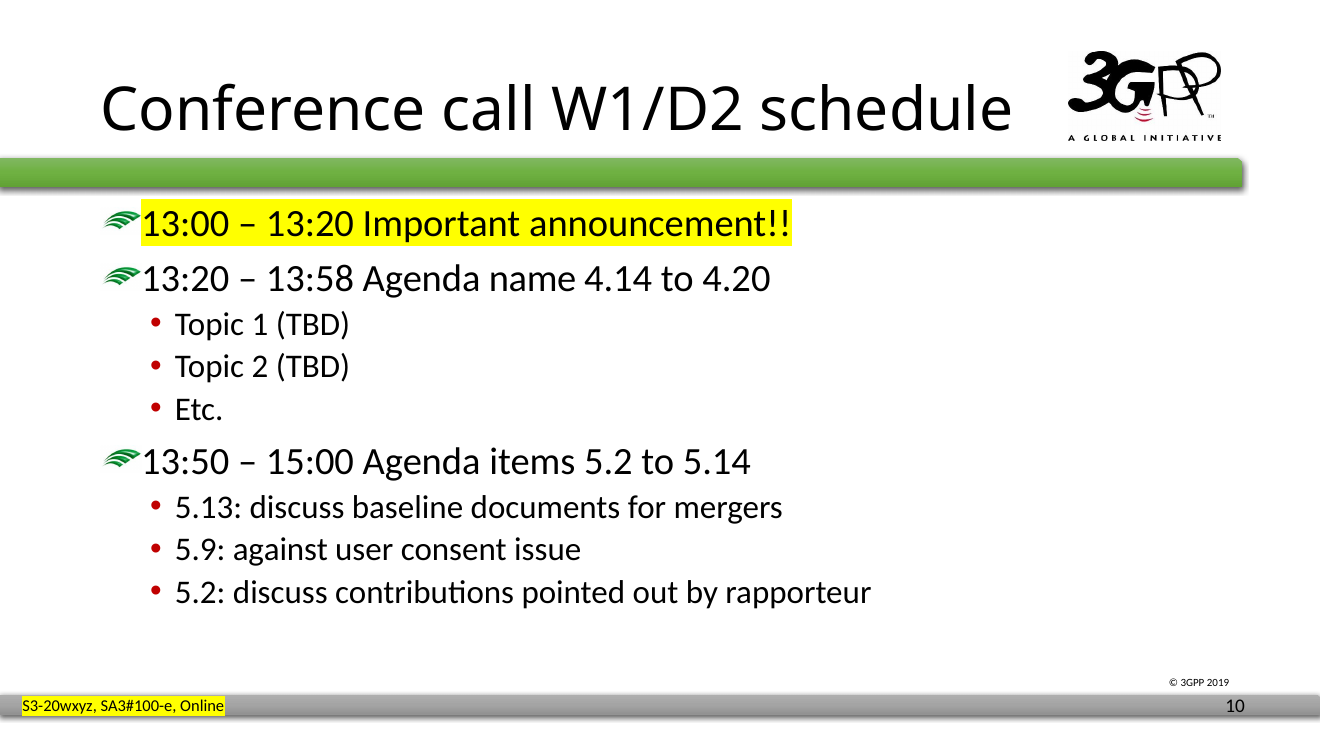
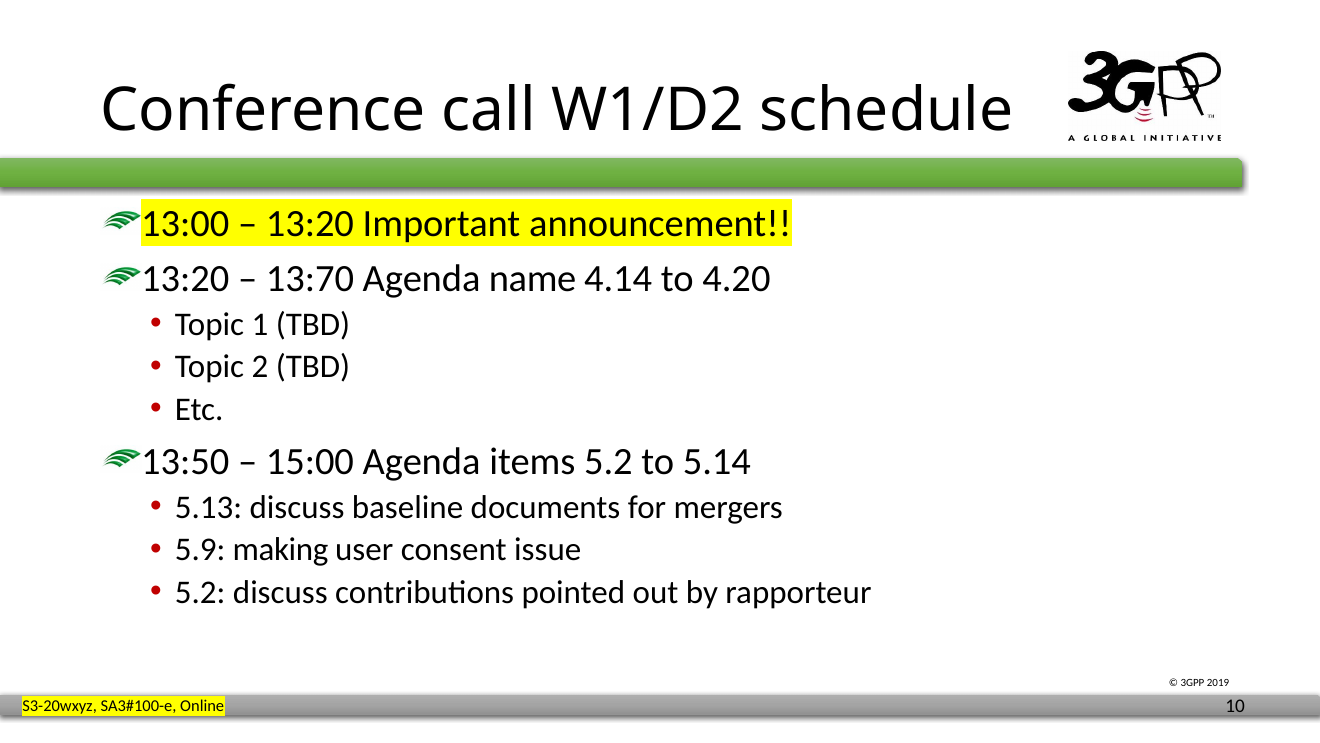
13:58: 13:58 -> 13:70
against: against -> making
